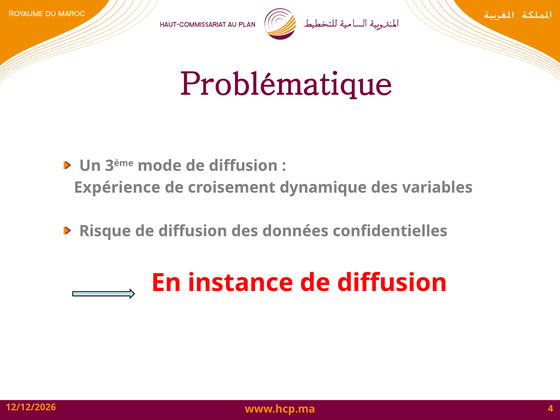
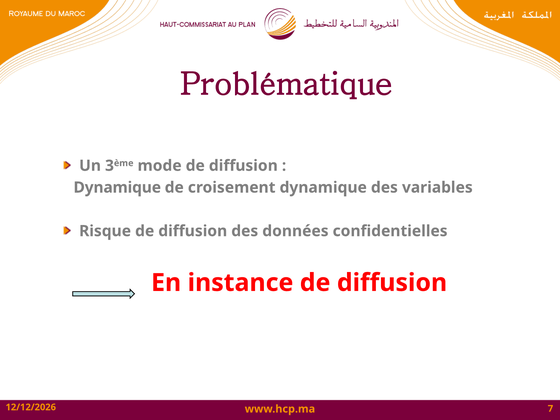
Expérience at (117, 187): Expérience -> Dynamique
4: 4 -> 7
